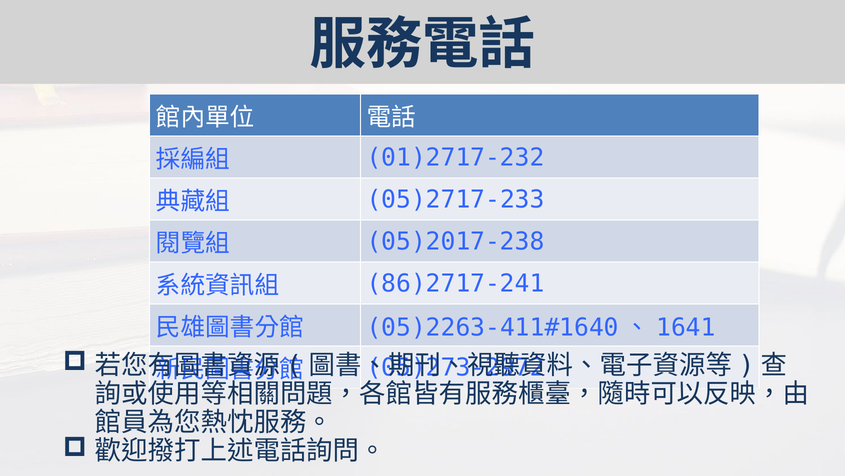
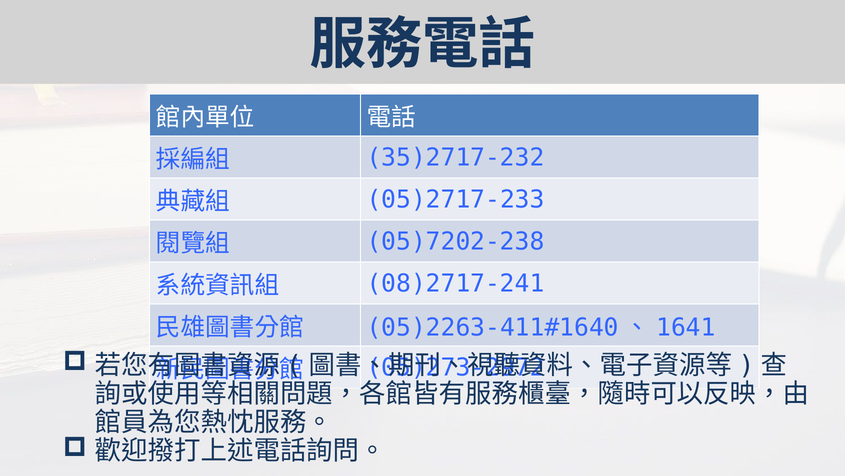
01)2717-232: 01)2717-232 -> 35)2717-232
05)2017-238: 05)2017-238 -> 05)7202-238
86)2717-241: 86)2717-241 -> 08)2717-241
